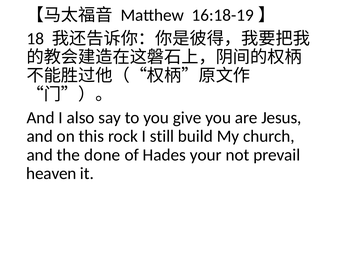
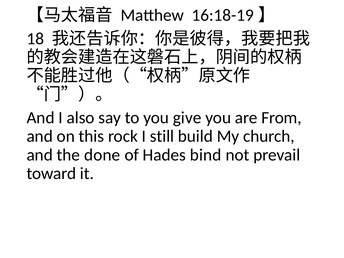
Jesus: Jesus -> From
your: your -> bind
heaven: heaven -> toward
